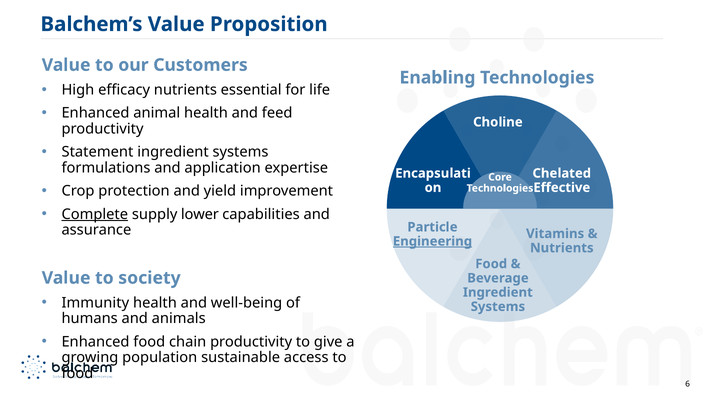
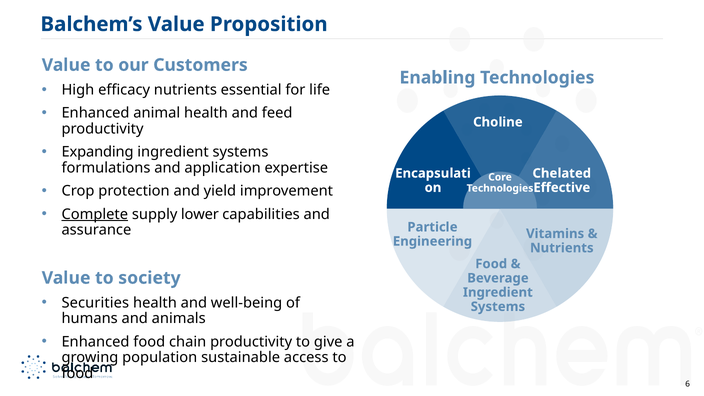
Statement: Statement -> Expanding
Engineering underline: present -> none
Immunity: Immunity -> Securities
